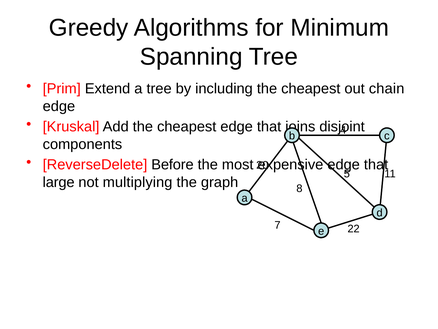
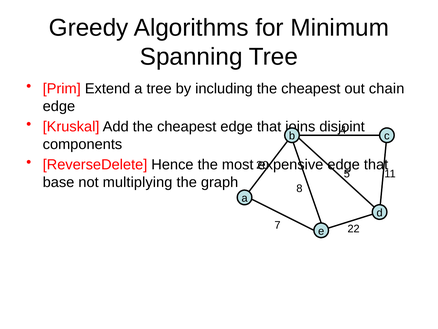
Before: Before -> Hence
large: large -> base
